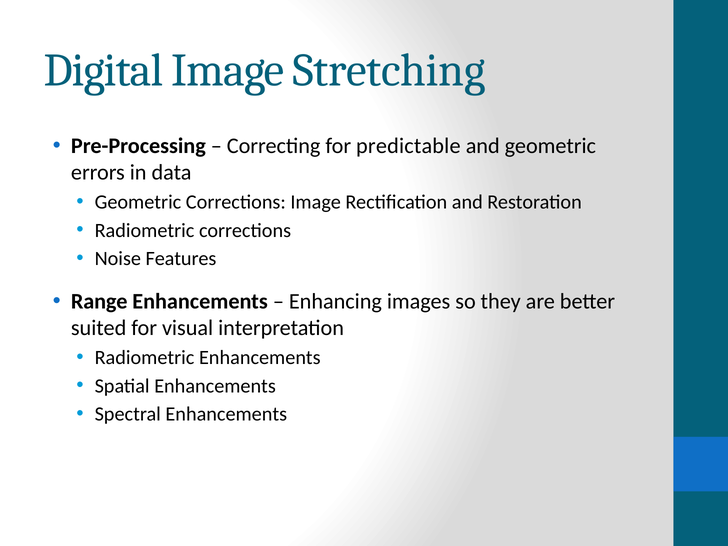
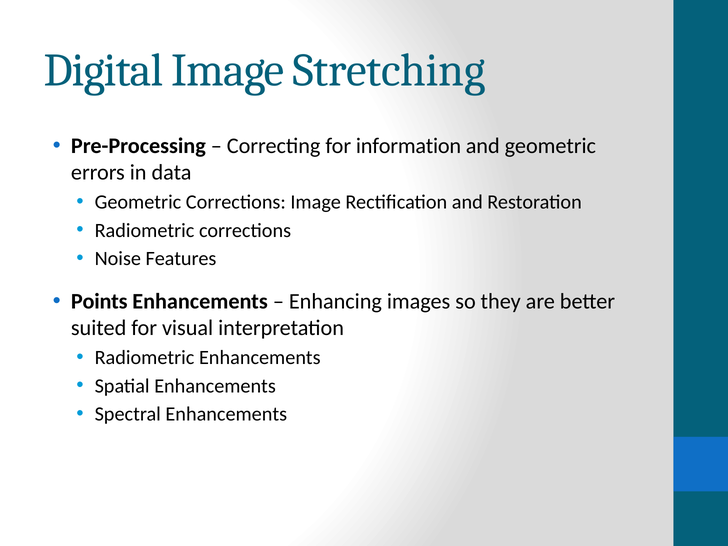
predictable: predictable -> information
Range: Range -> Points
